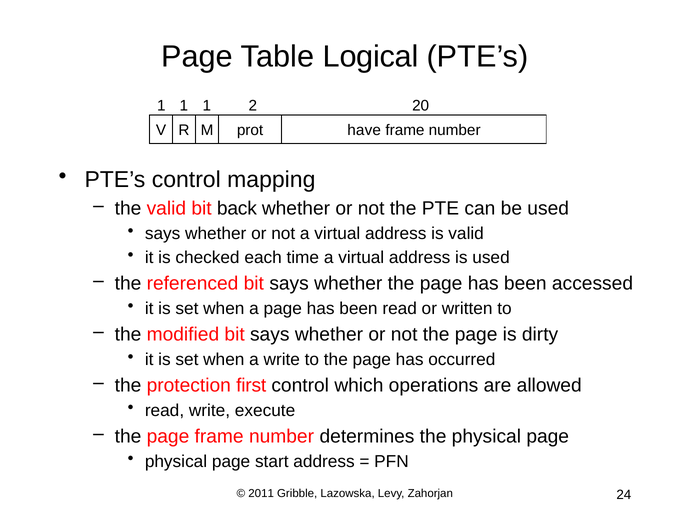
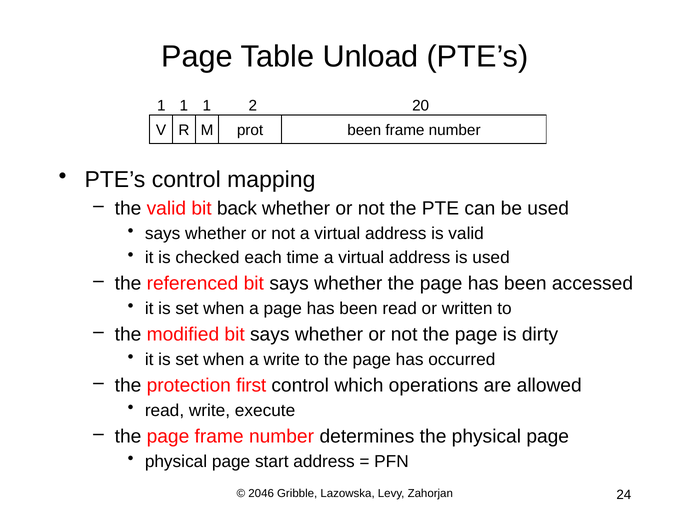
Logical: Logical -> Unload
have at (364, 130): have -> been
2011: 2011 -> 2046
